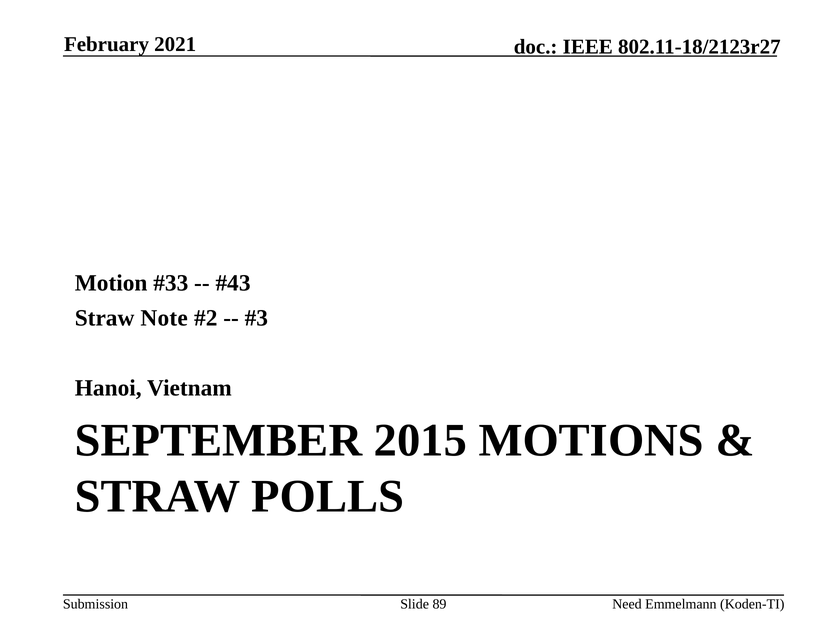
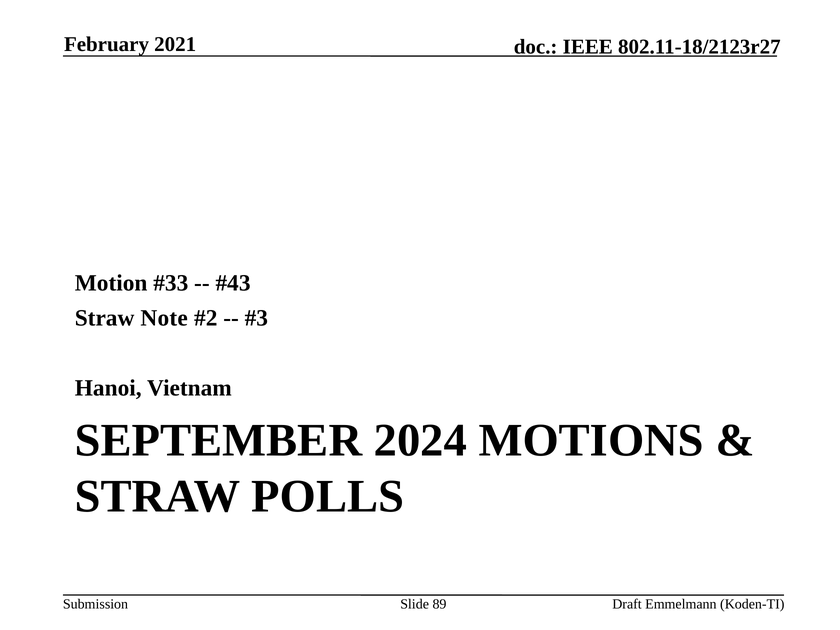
2015: 2015 -> 2024
Need: Need -> Draft
